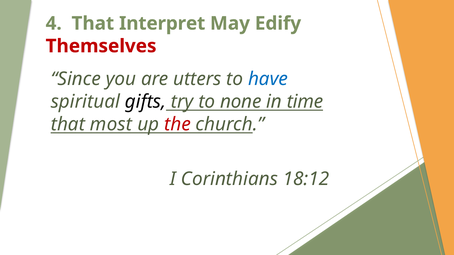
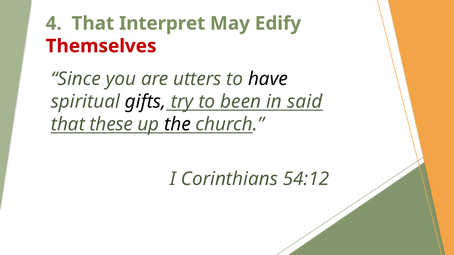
have colour: blue -> black
none: none -> been
time: time -> said
most: most -> these
the colour: red -> black
18:12: 18:12 -> 54:12
